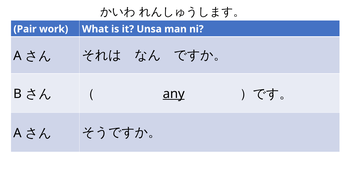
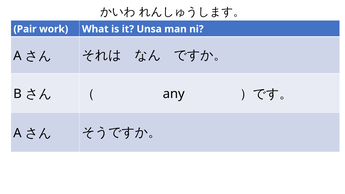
any underline: present -> none
